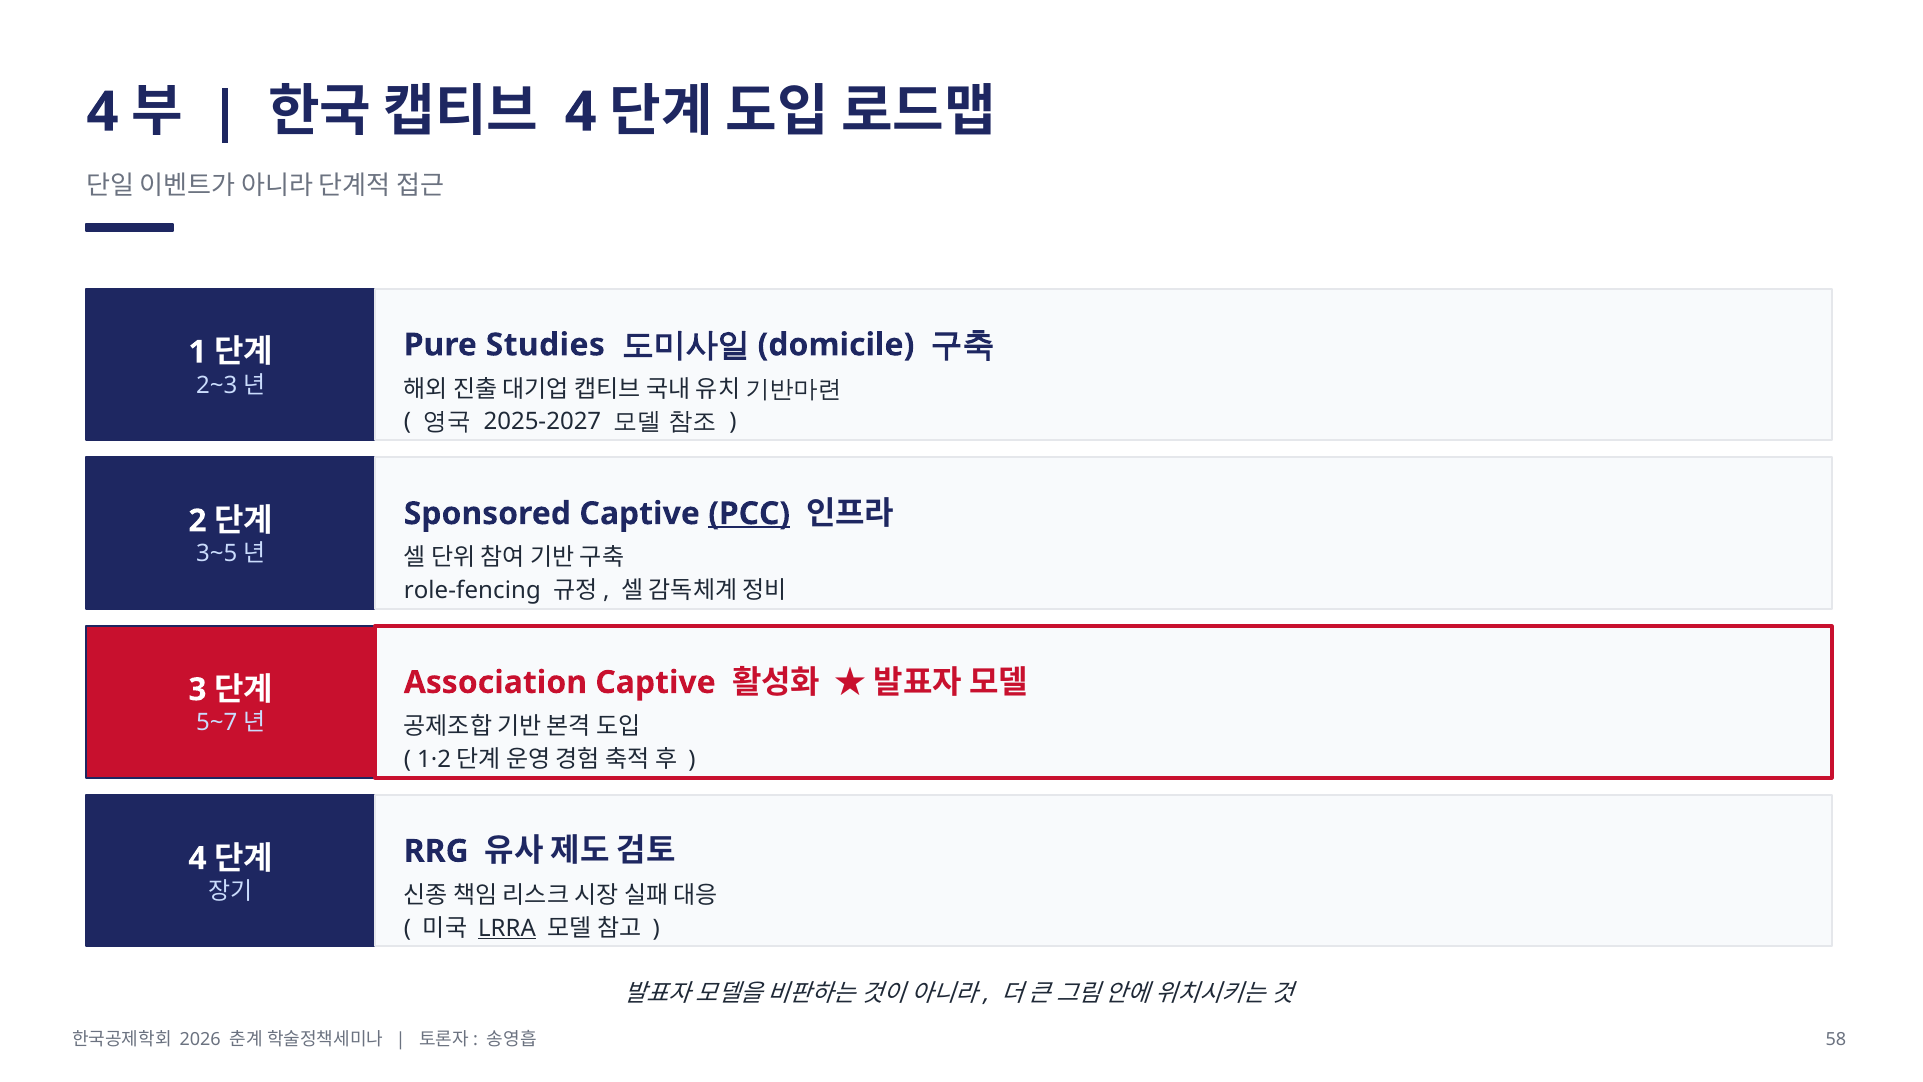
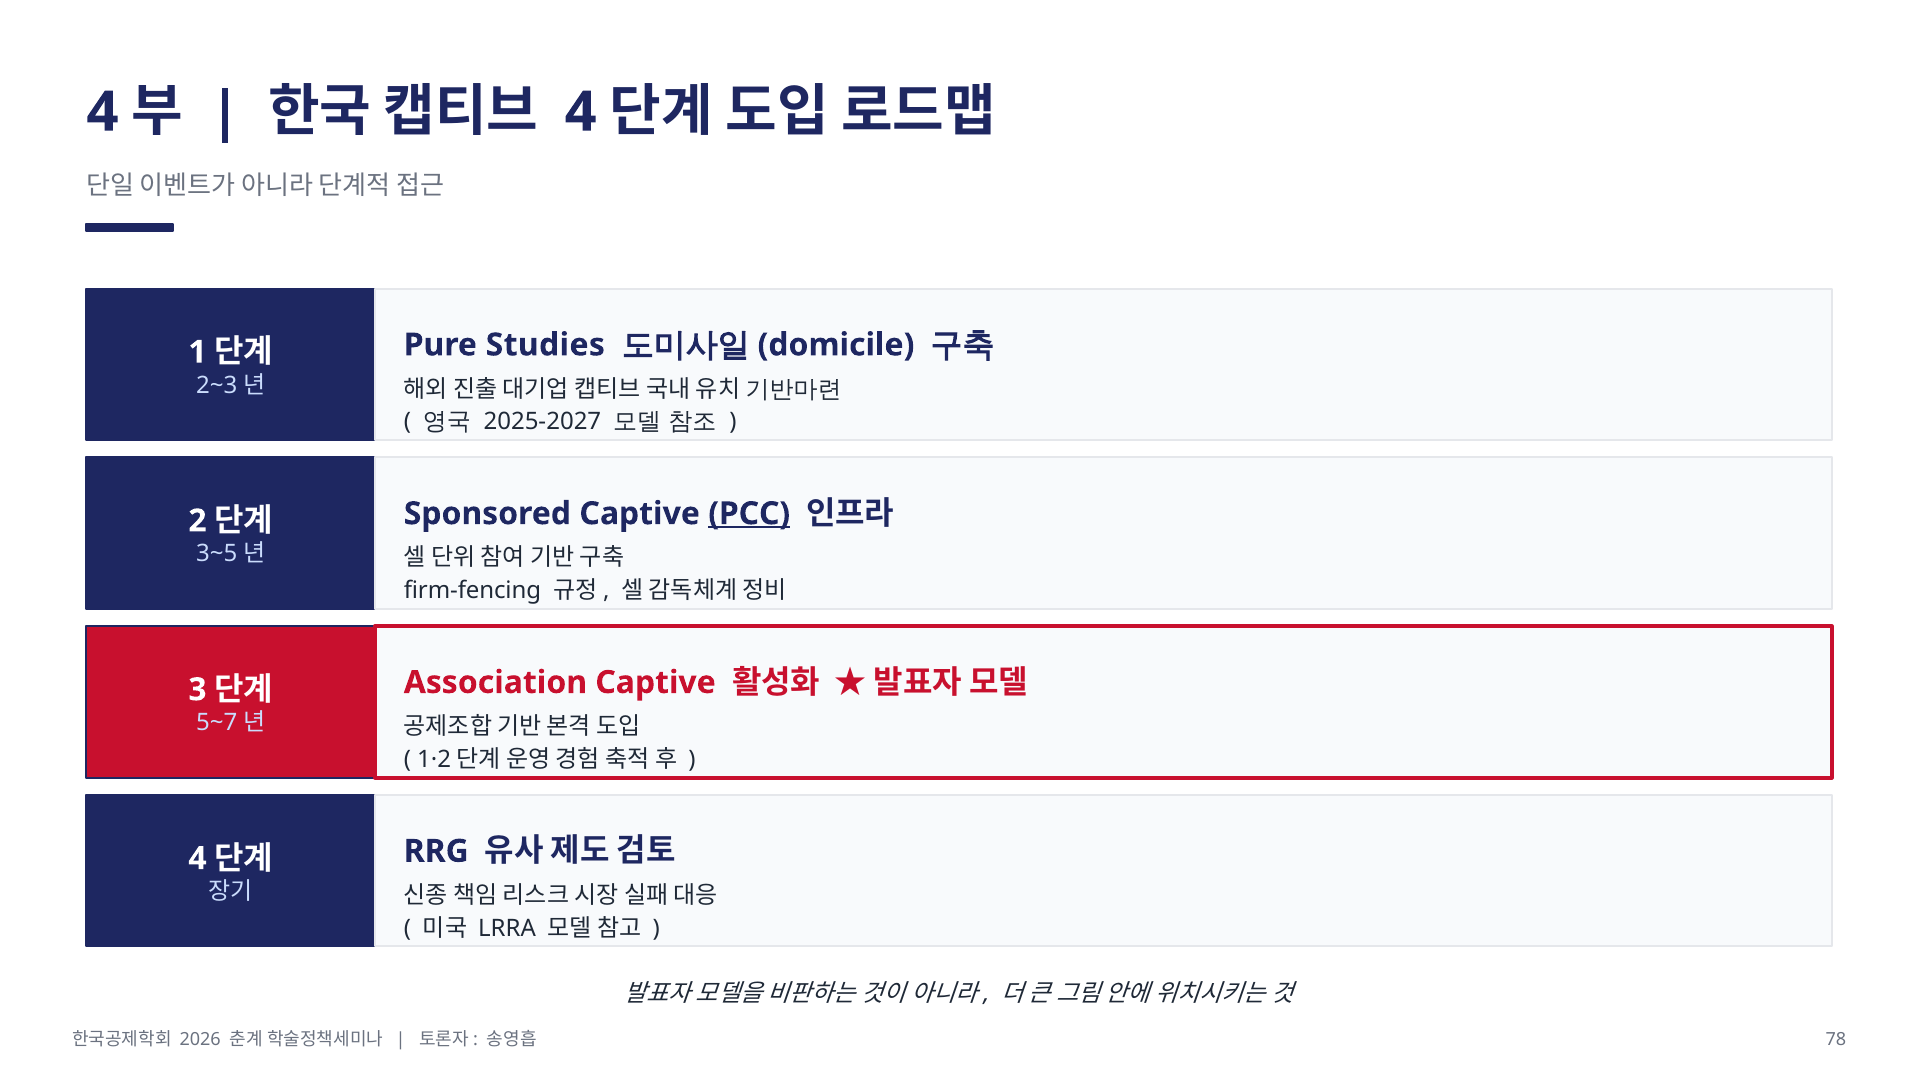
role-fencing: role-fencing -> firm-fencing
LRRA underline: present -> none
58: 58 -> 78
